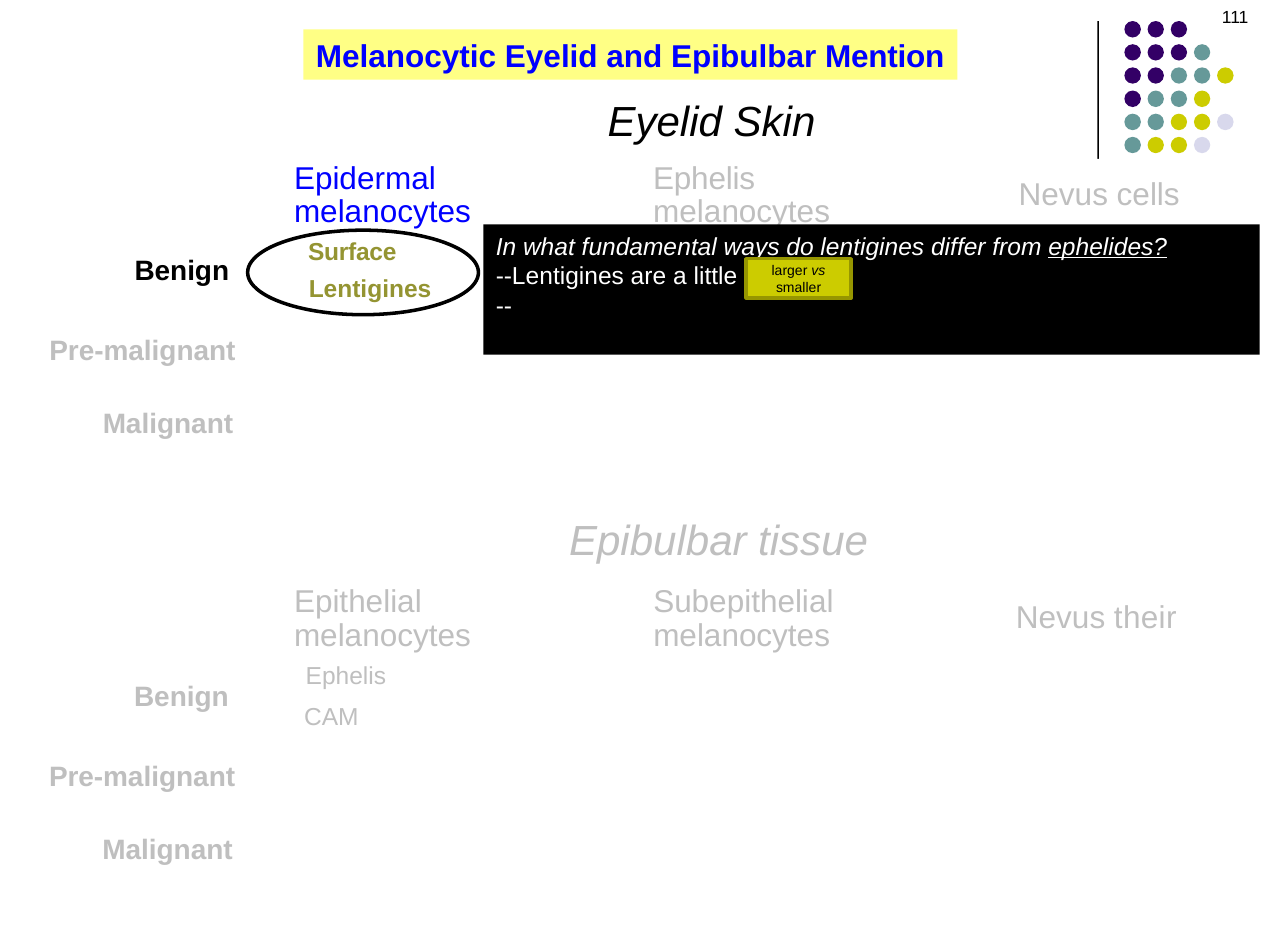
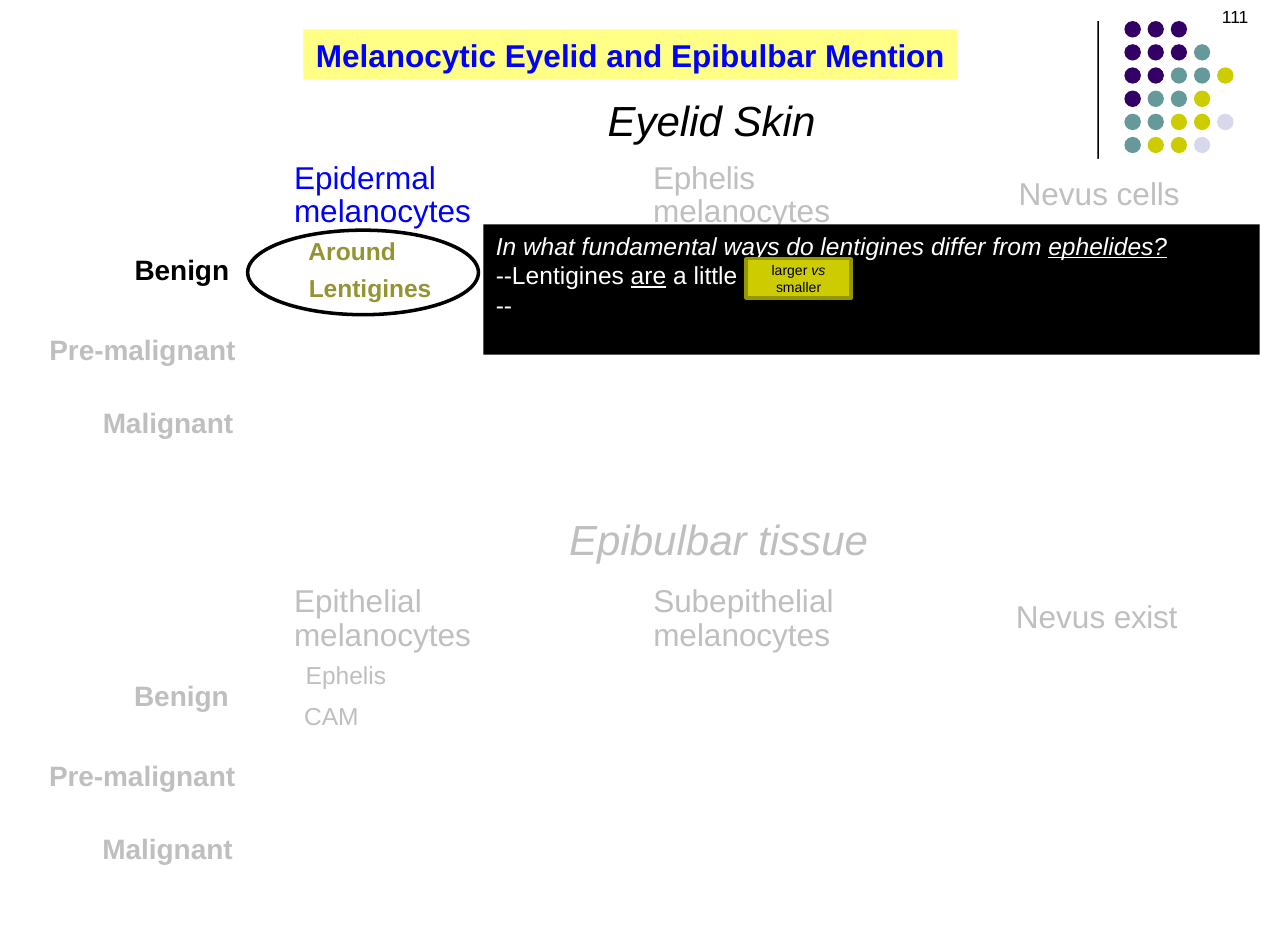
Surface: Surface -> Around
are underline: none -> present
their: their -> exist
